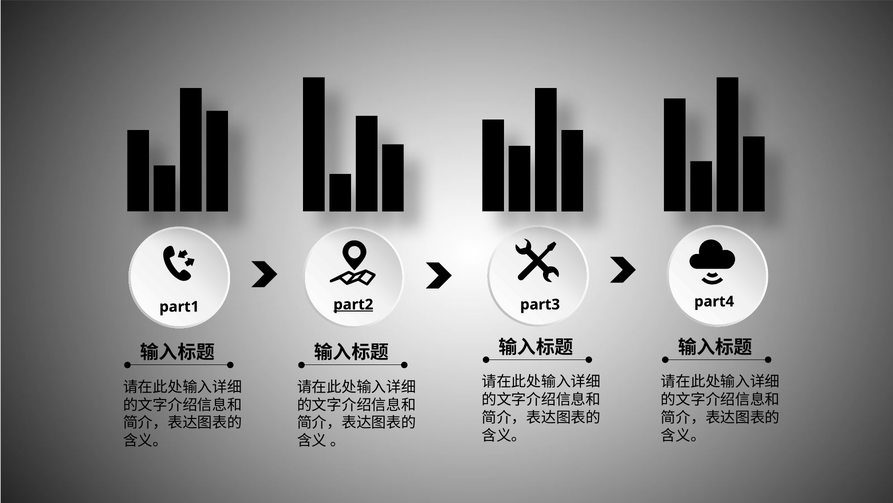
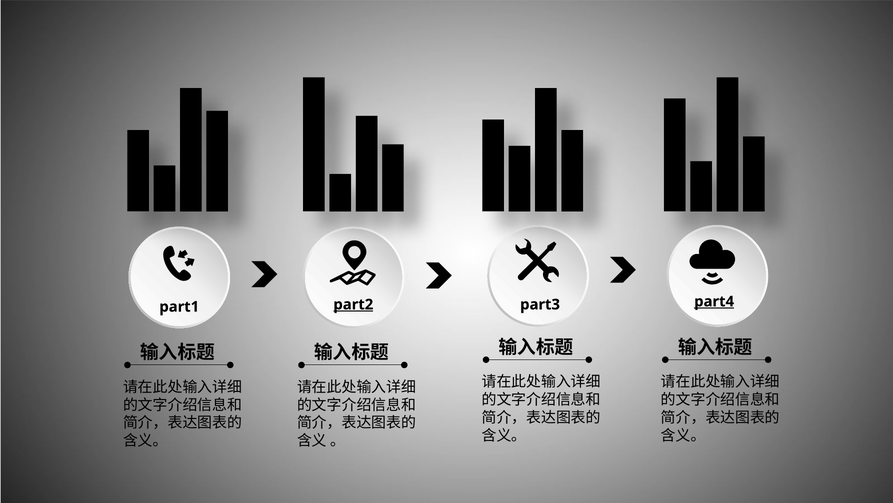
part4 underline: none -> present
